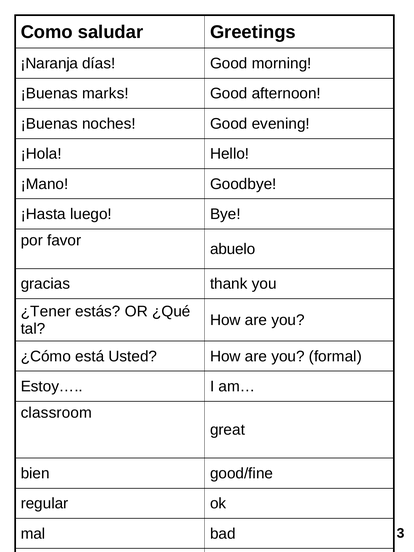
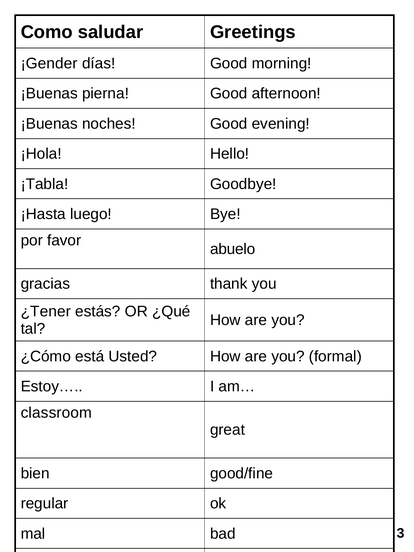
¡Naranja: ¡Naranja -> ¡Gender
marks: marks -> pierna
¡Mano: ¡Mano -> ¡Tabla
